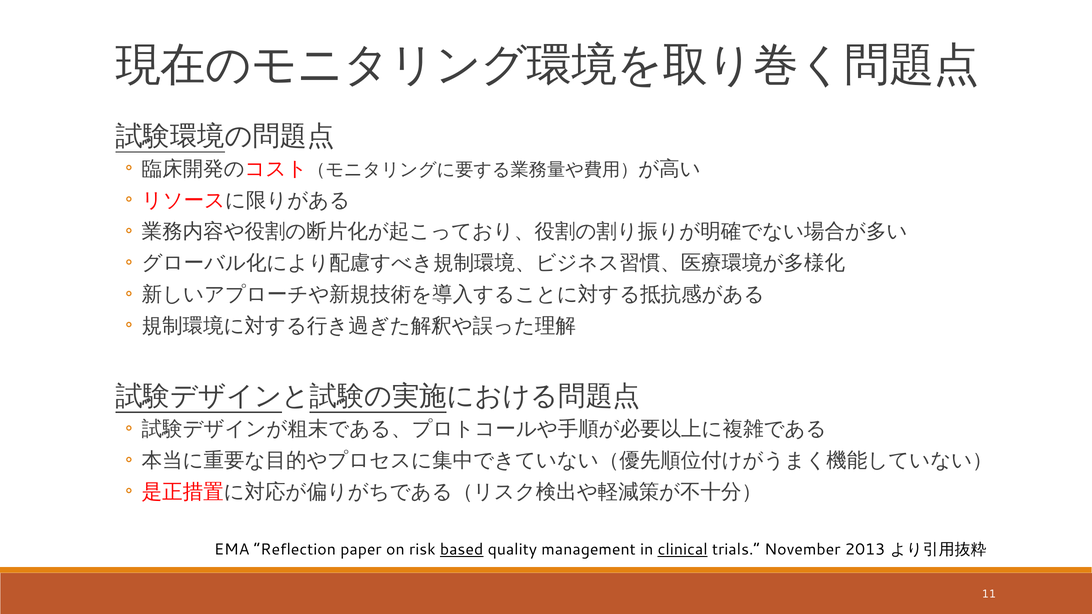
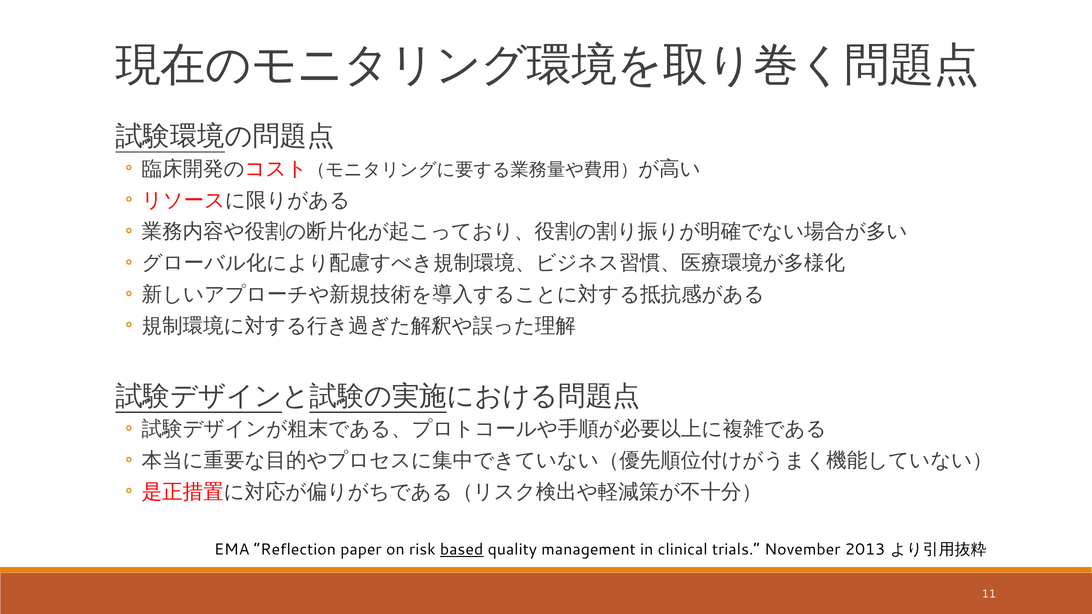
clinical underline: present -> none
